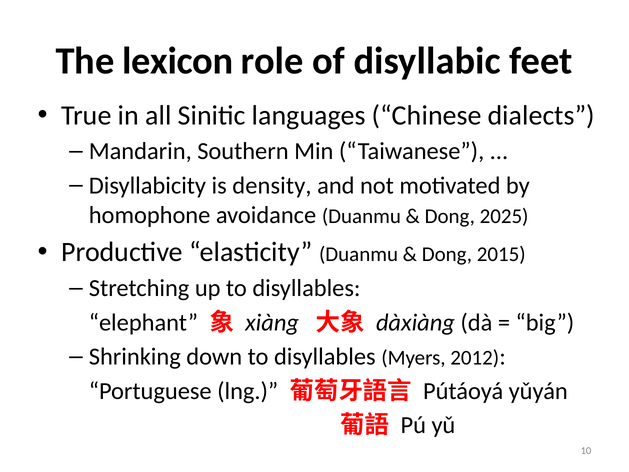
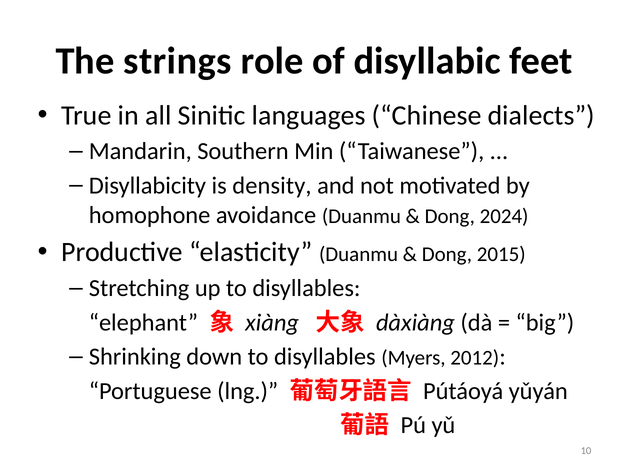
lexicon: lexicon -> strings
2025: 2025 -> 2024
